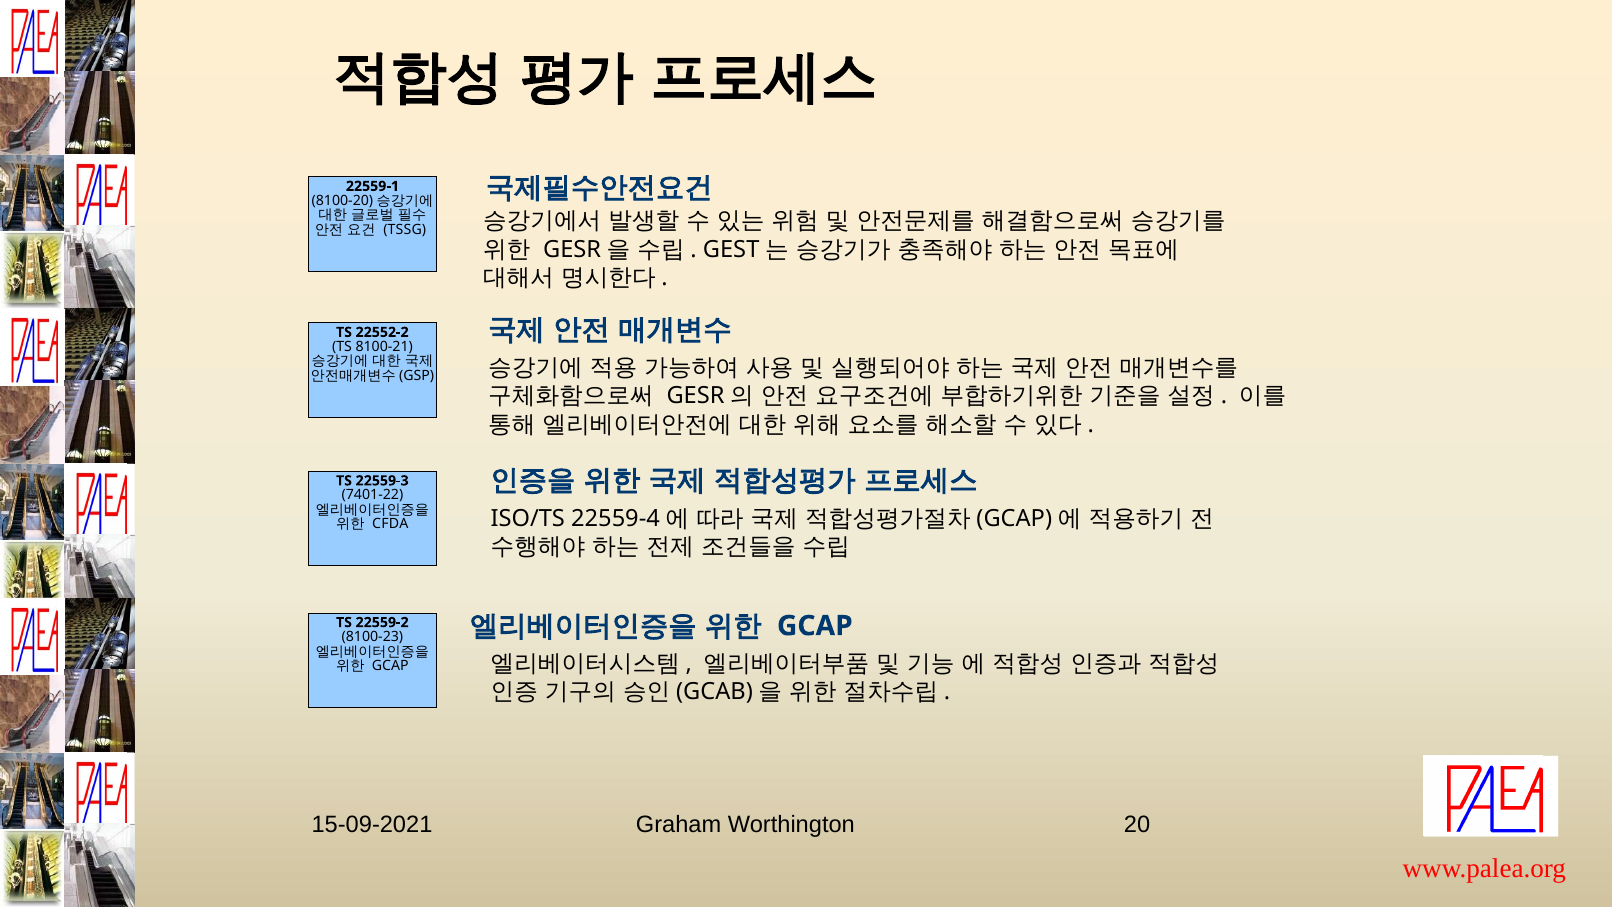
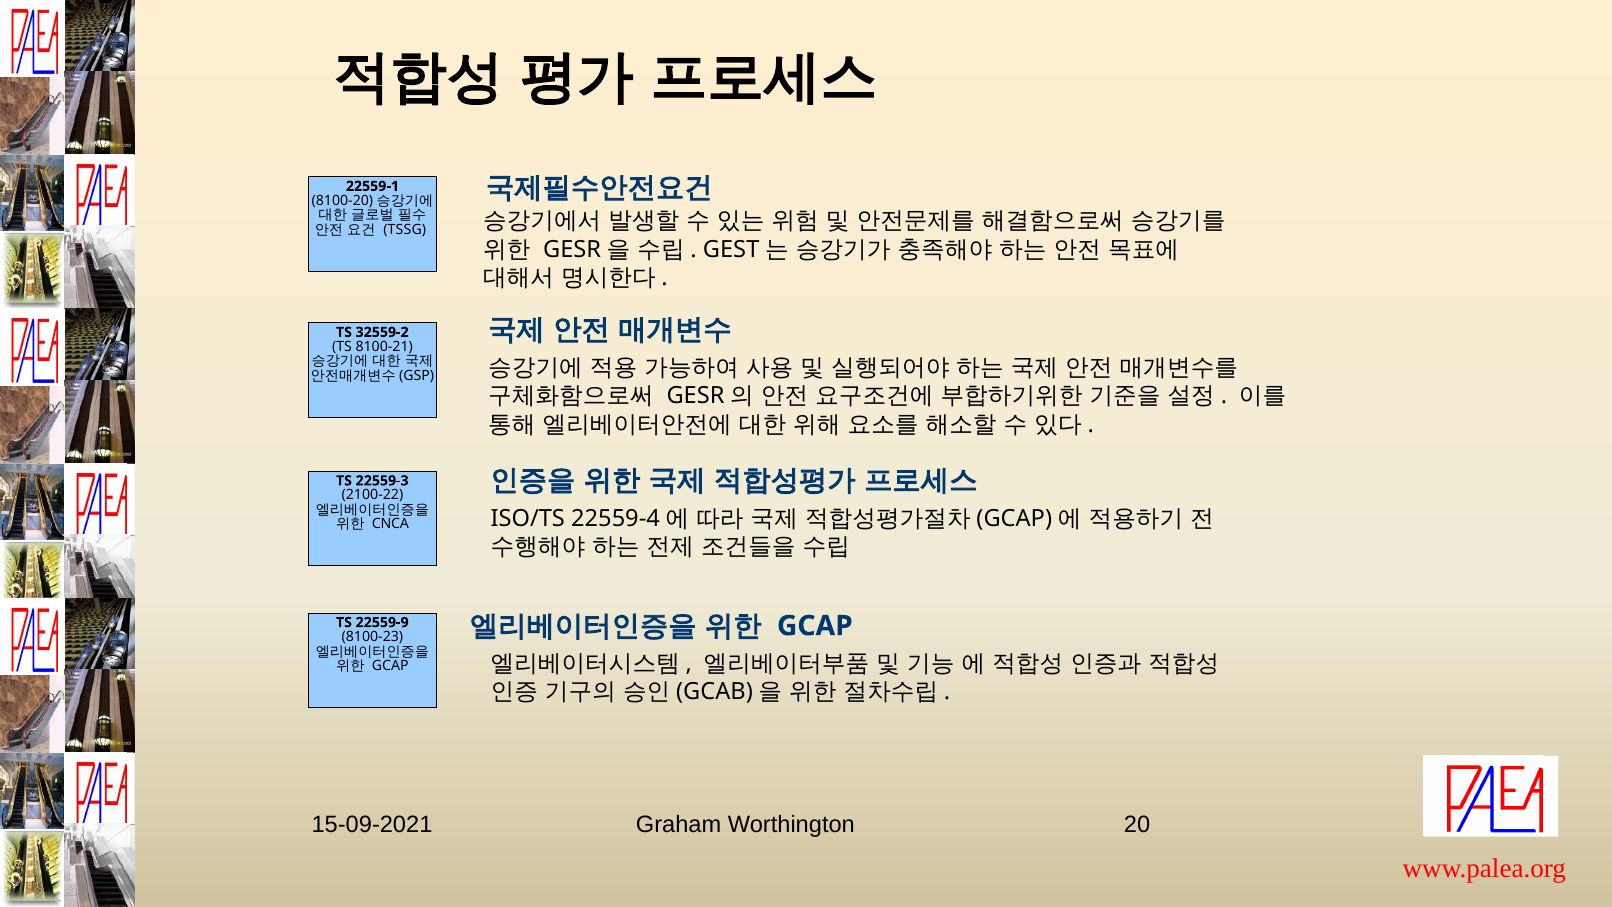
22552-2: 22552-2 -> 32559-2
7401-22: 7401-22 -> 2100-22
CFDA: CFDA -> CNCA
22559-2: 22559-2 -> 22559-9
